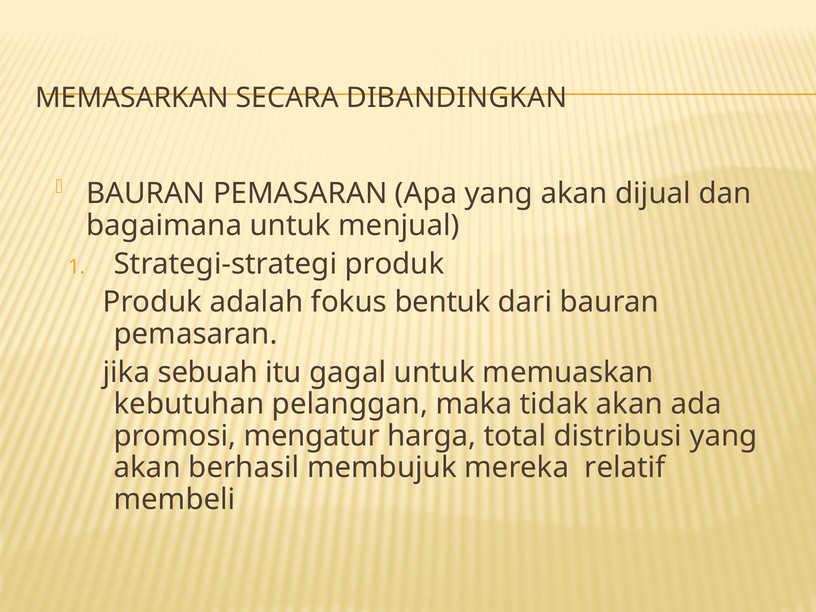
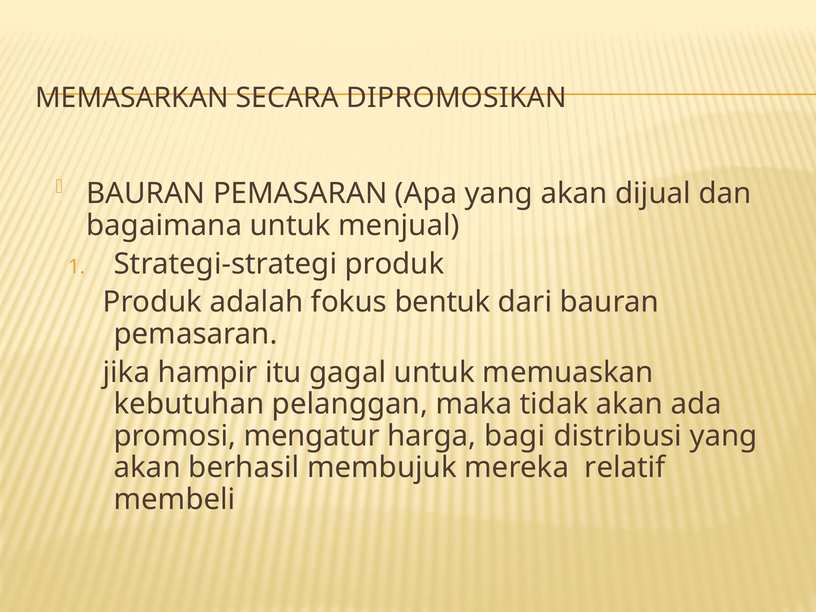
DIBANDINGKAN: DIBANDINGKAN -> DIPROMOSIKAN
sebuah: sebuah -> hampir
total: total -> bagi
